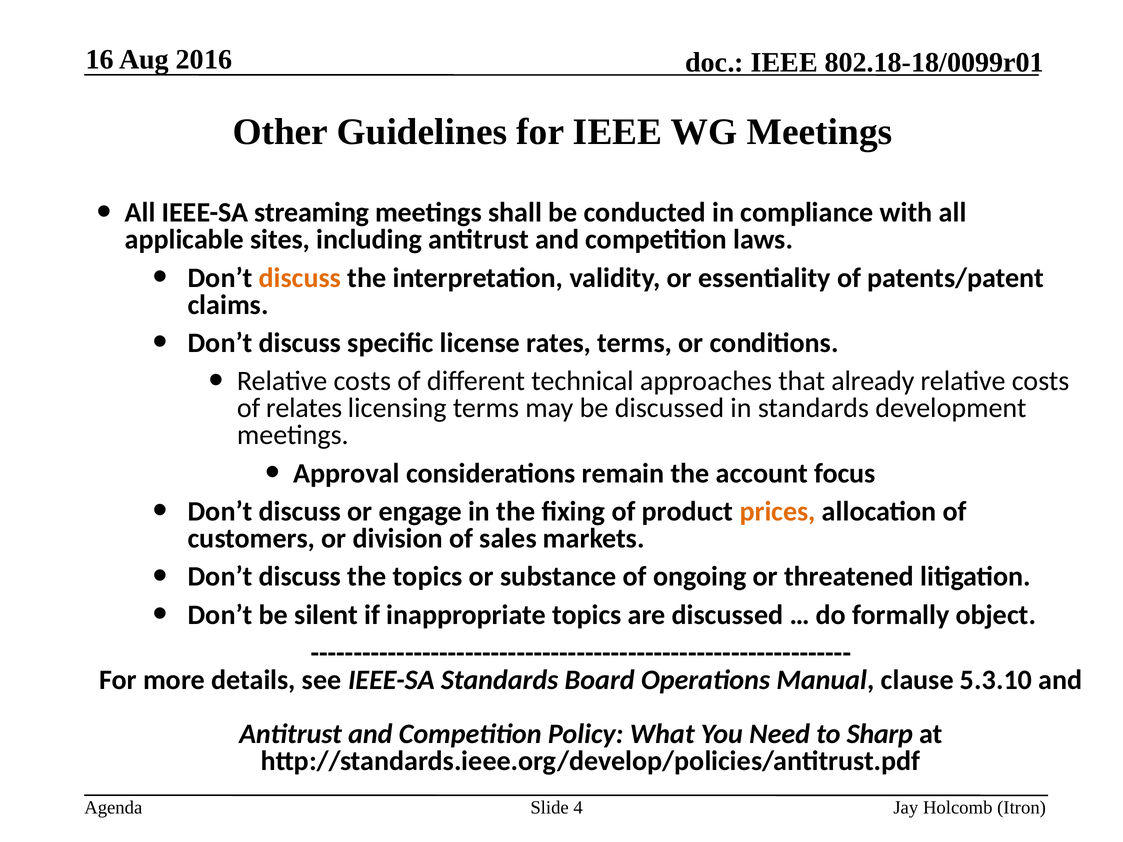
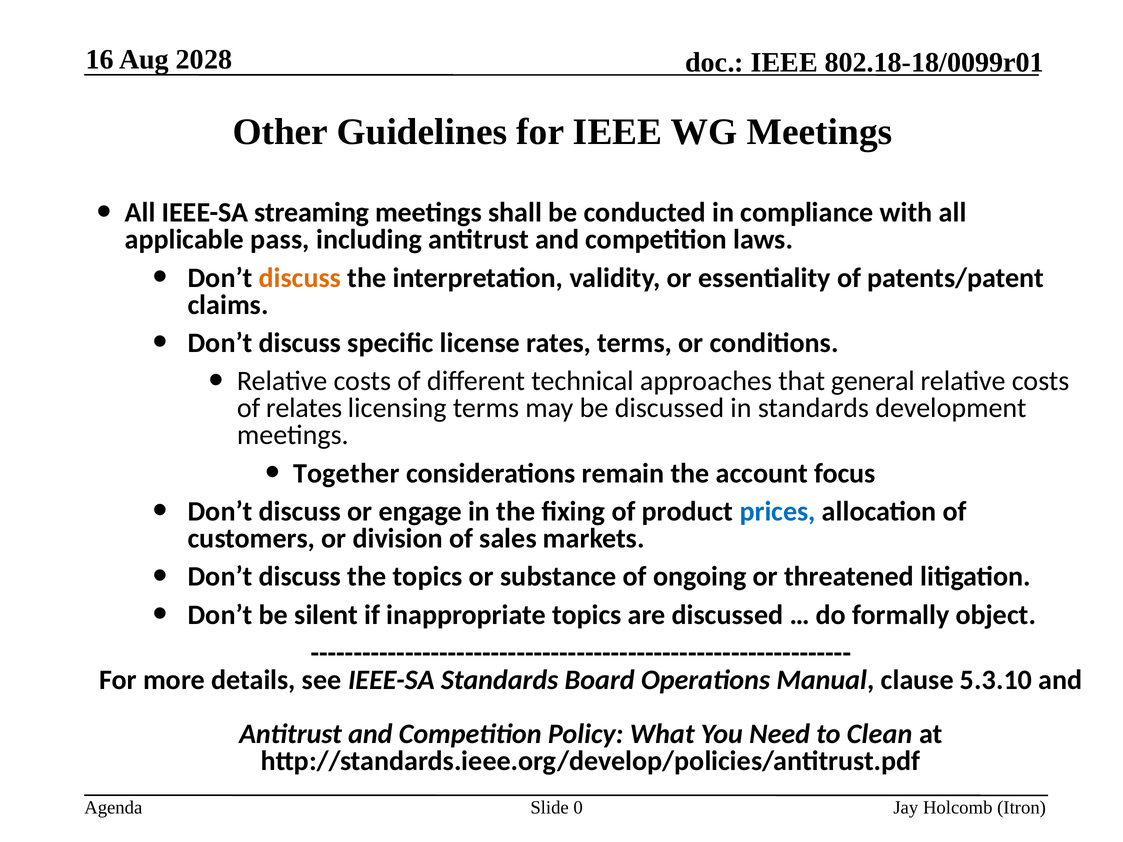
2016: 2016 -> 2028
sites: sites -> pass
already: already -> general
Approval: Approval -> Together
prices colour: orange -> blue
Sharp: Sharp -> Clean
4: 4 -> 0
